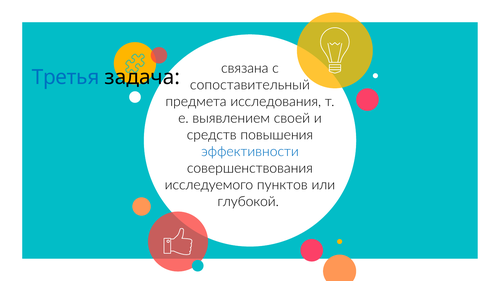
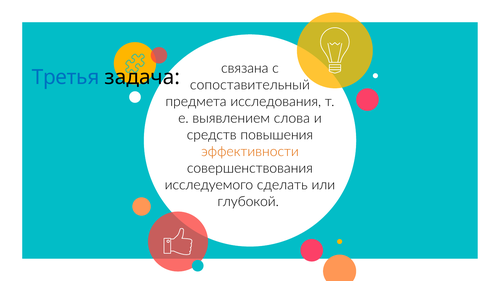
своей: своей -> слова
эффективности colour: blue -> orange
пунктов: пунктов -> сделать
